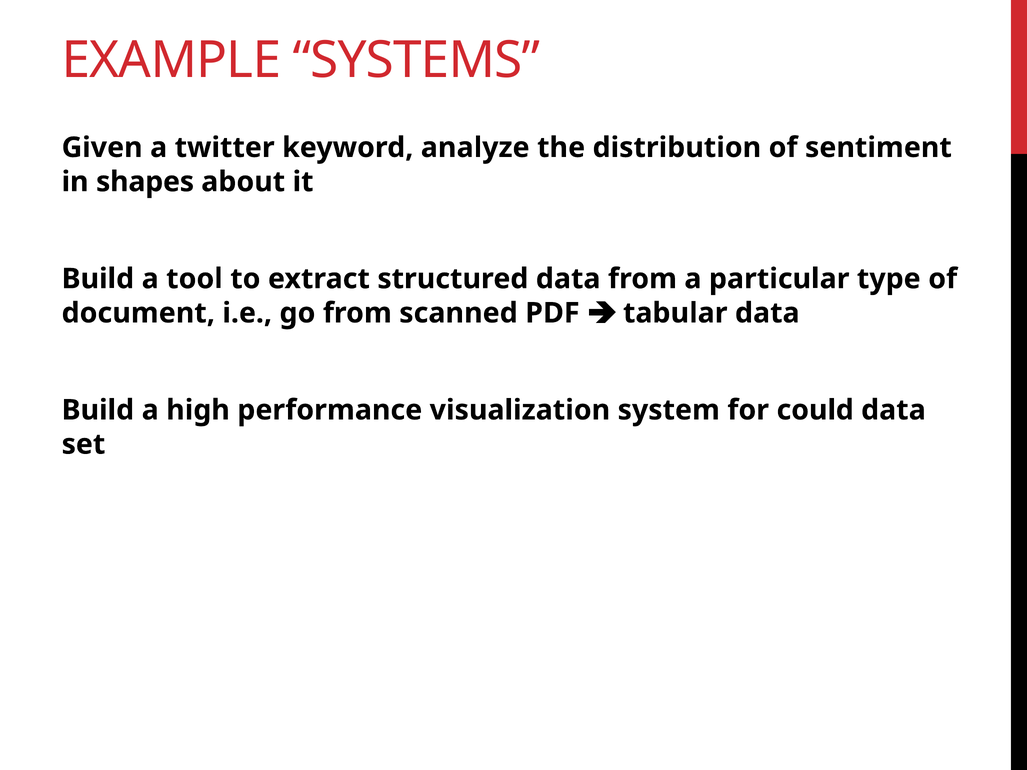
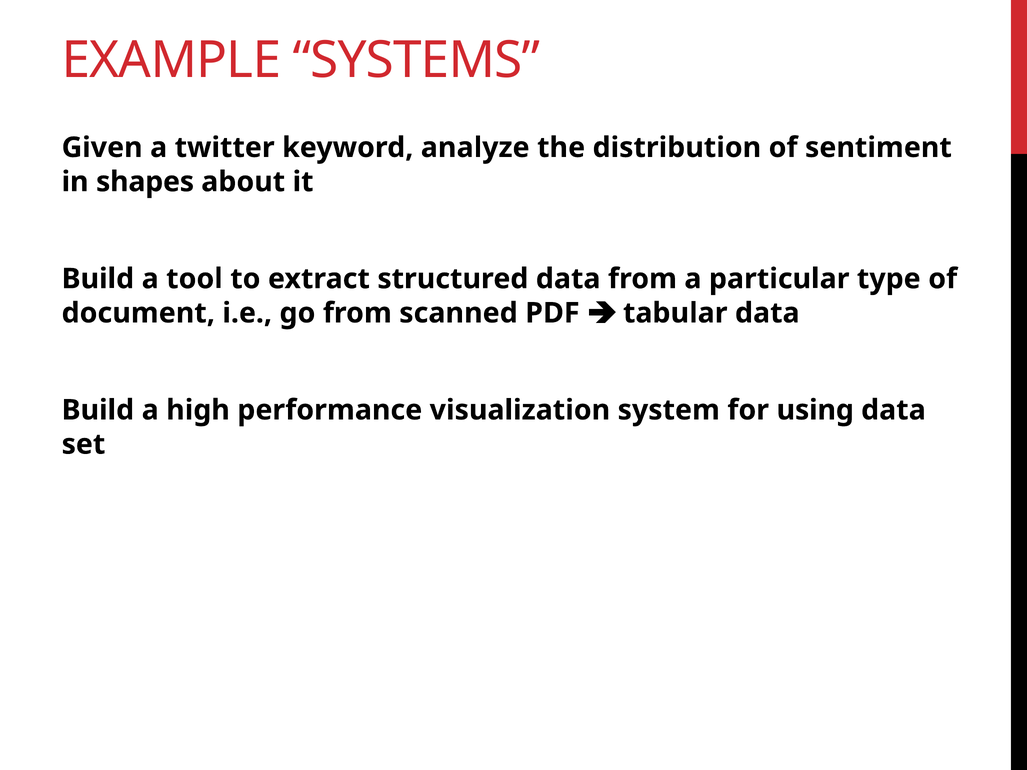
could: could -> using
